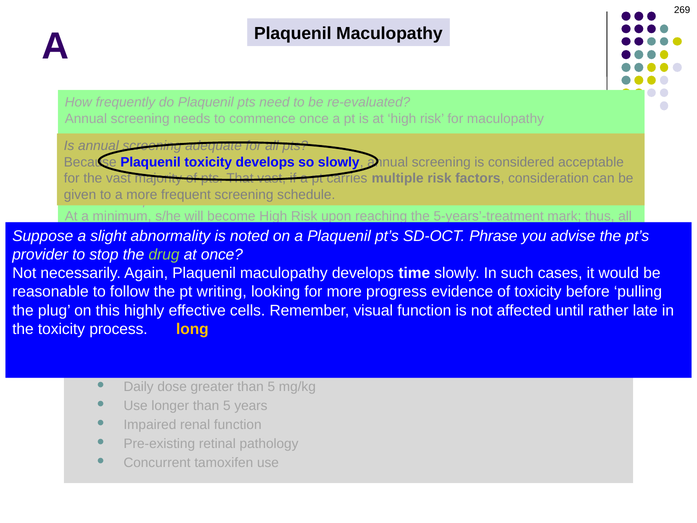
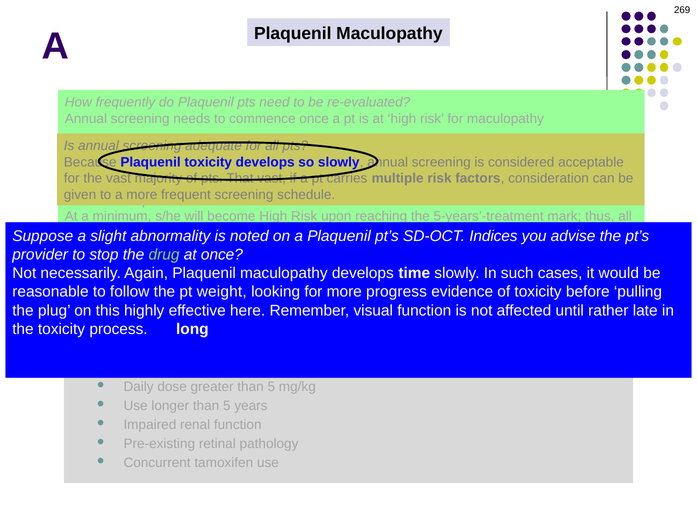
Phrase: Phrase -> Indices
writing: writing -> weight
cells: cells -> here
long colour: yellow -> white
